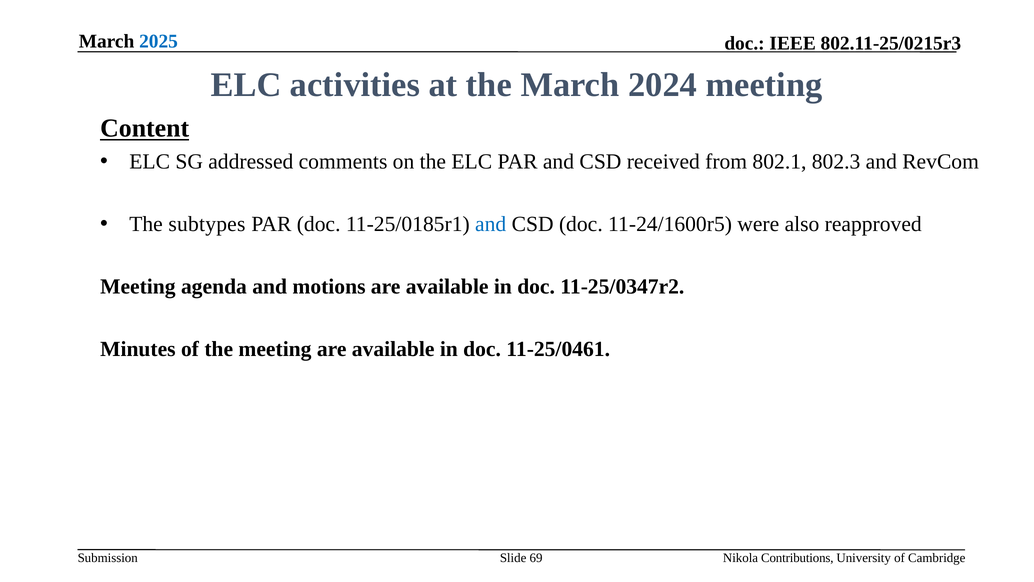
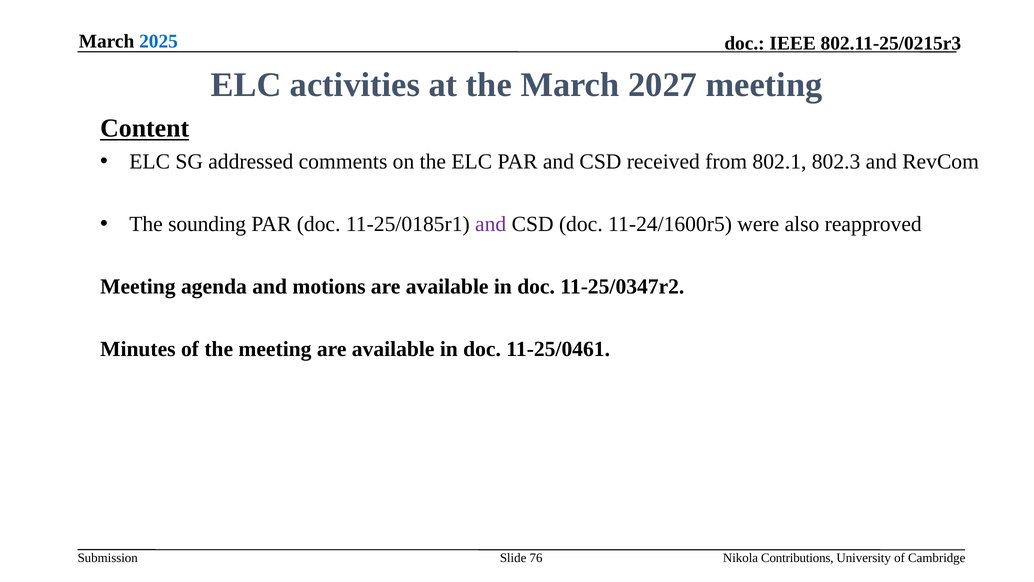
2024: 2024 -> 2027
subtypes: subtypes -> sounding
and at (491, 224) colour: blue -> purple
69: 69 -> 76
